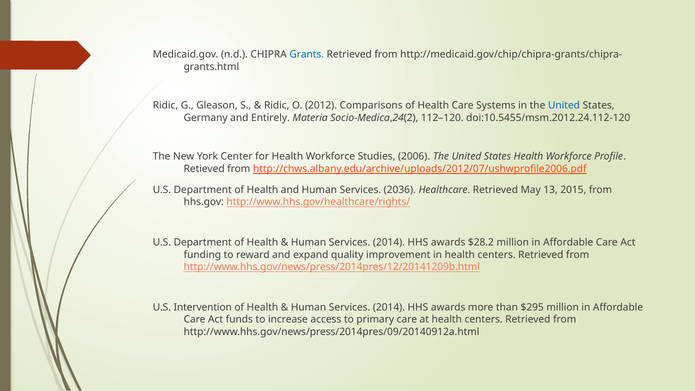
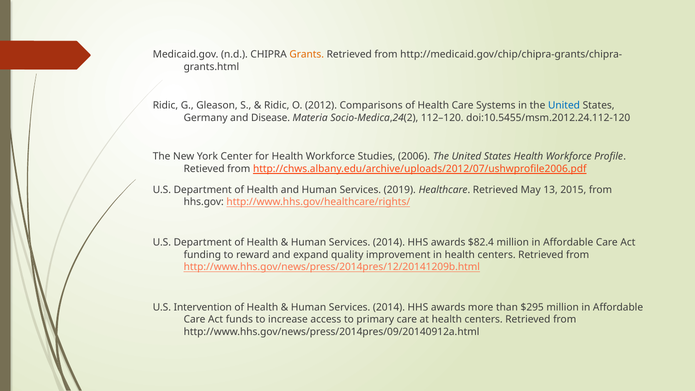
Grants colour: blue -> orange
Entirely: Entirely -> Disease
2036: 2036 -> 2019
$28.2: $28.2 -> $82.4
